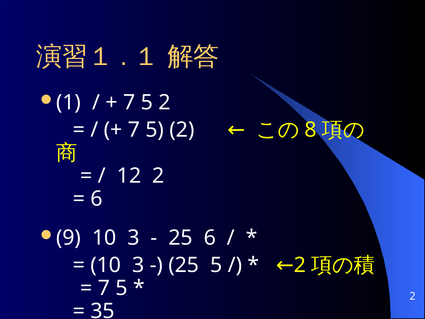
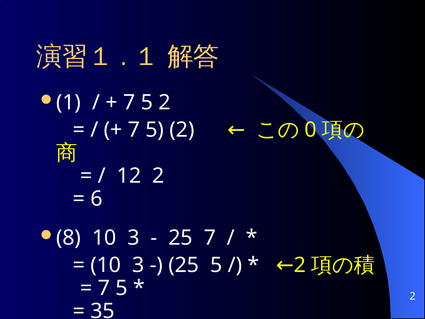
8: 8 -> 0
9: 9 -> 8
25 6: 6 -> 7
